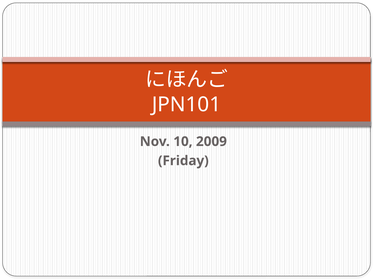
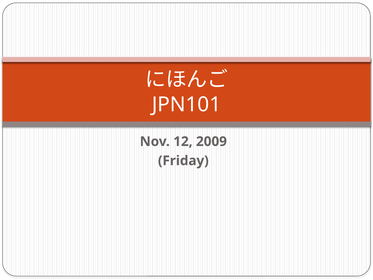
10: 10 -> 12
